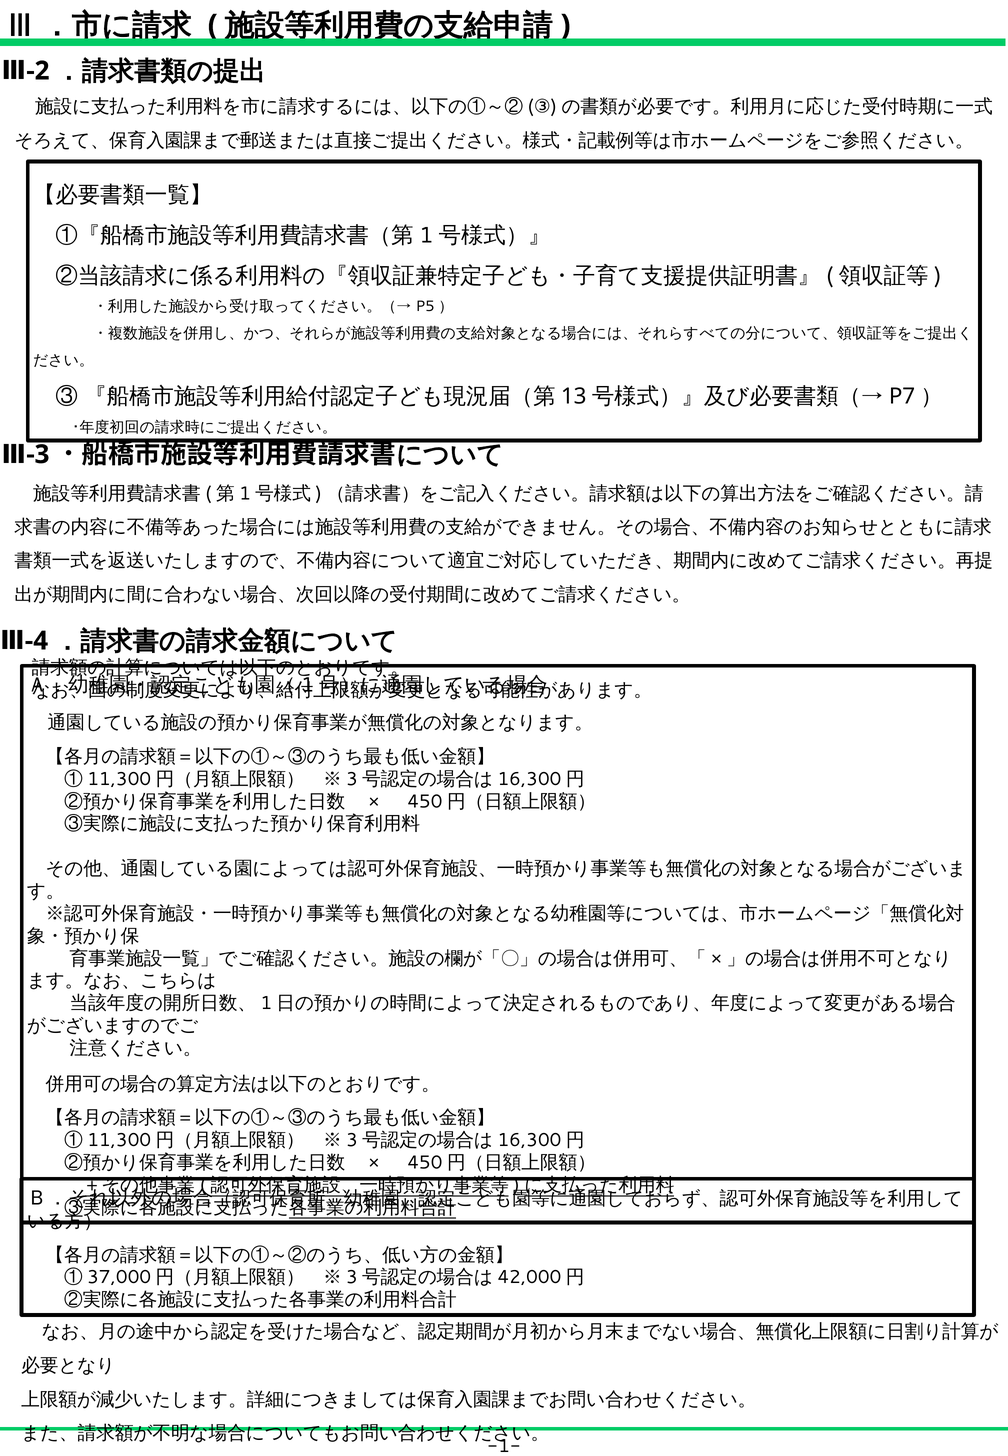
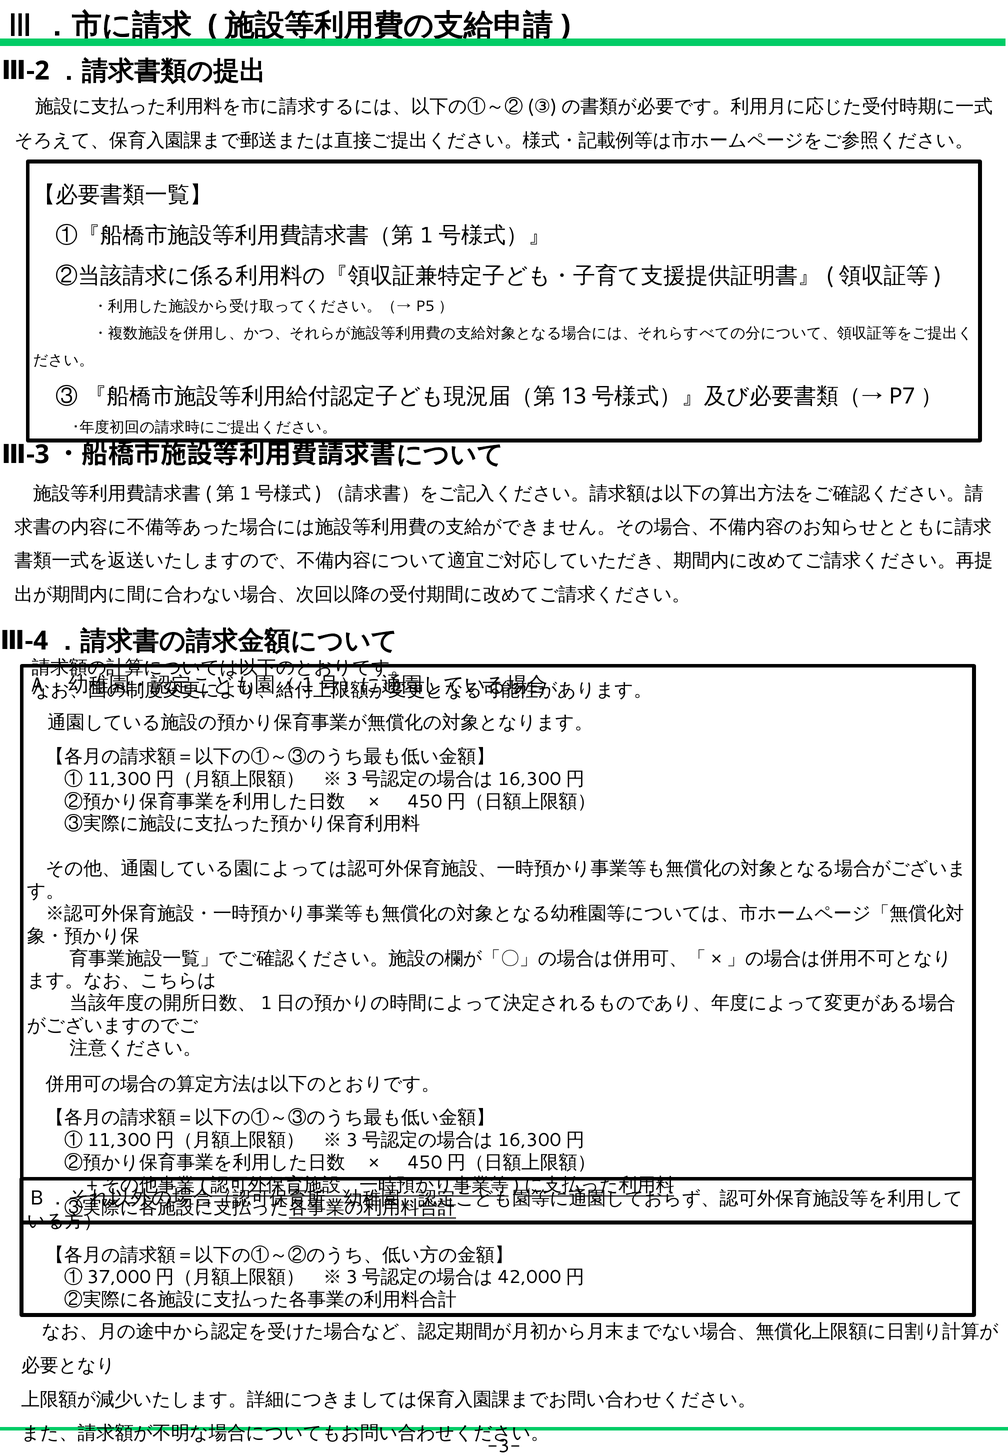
-1-: -1- -> -3-
